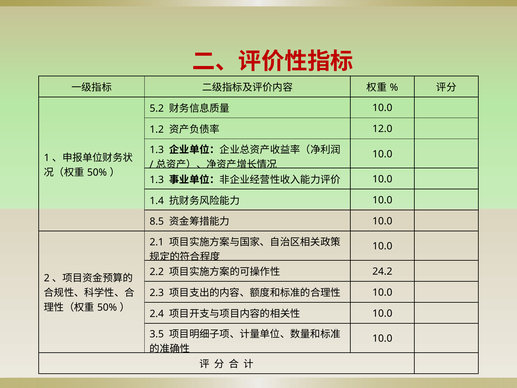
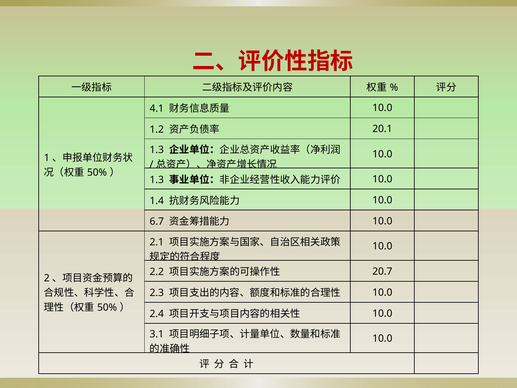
5.2: 5.2 -> 4.1
12.0: 12.0 -> 20.1
8.5: 8.5 -> 6.7
24.2: 24.2 -> 20.7
3.5: 3.5 -> 3.1
